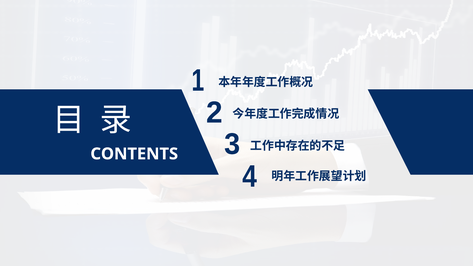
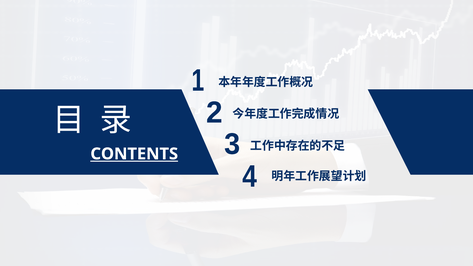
CONTENTS underline: none -> present
